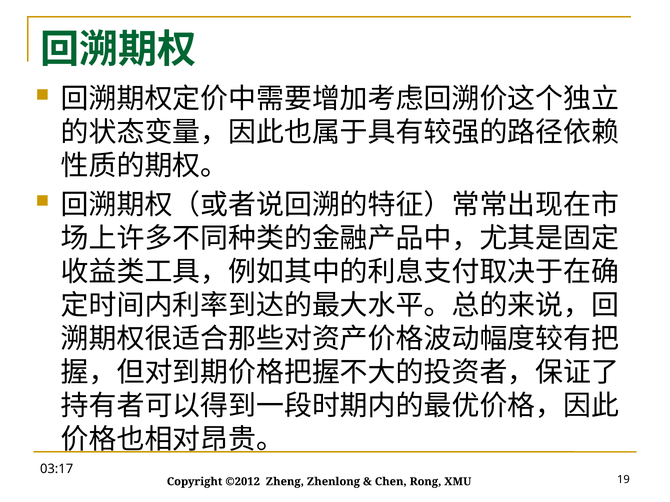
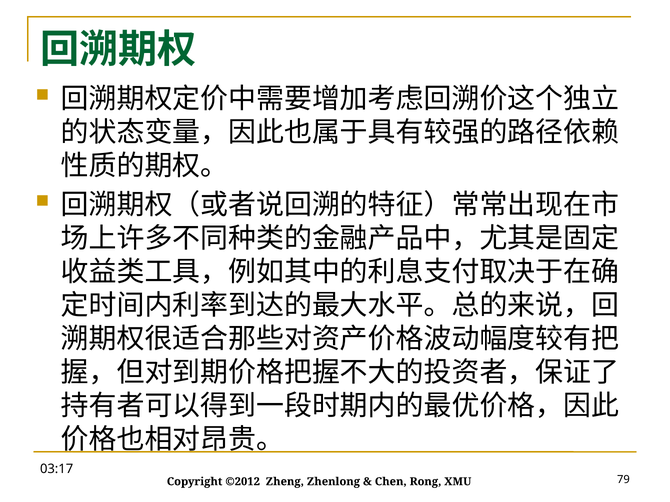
19: 19 -> 79
